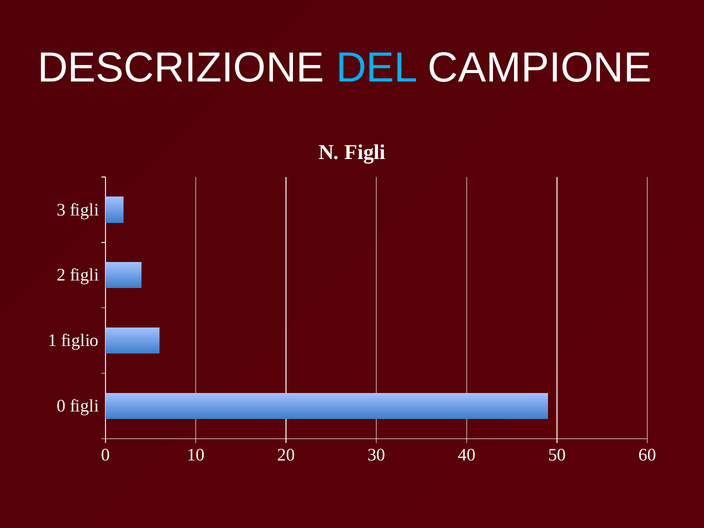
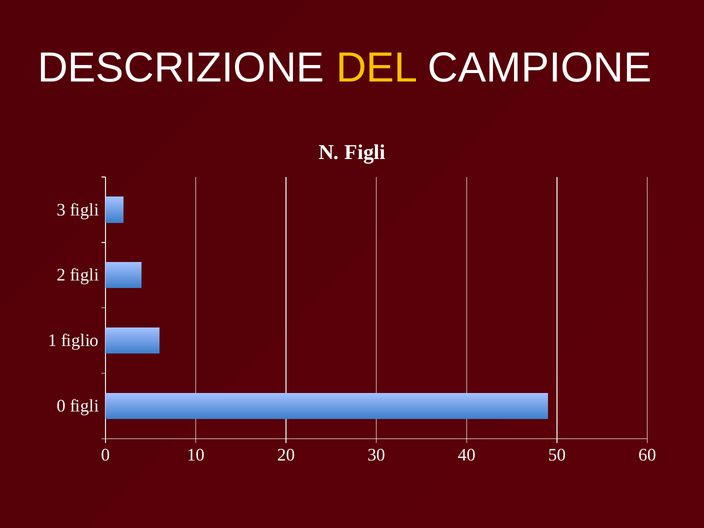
DEL colour: light blue -> yellow
